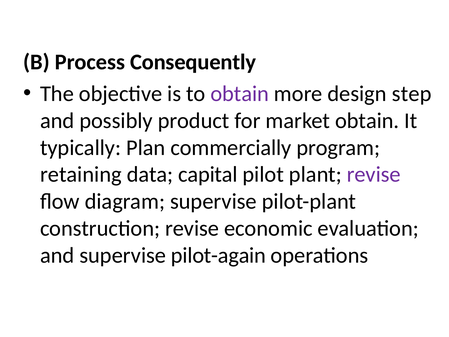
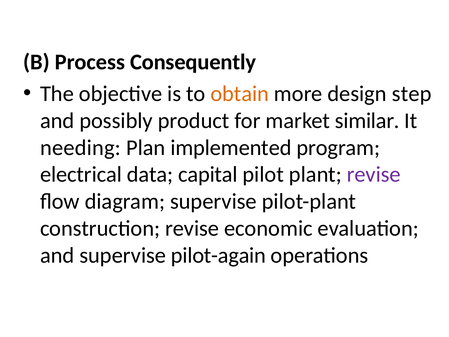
obtain at (240, 94) colour: purple -> orange
market obtain: obtain -> similar
typically: typically -> needing
commercially: commercially -> implemented
retaining: retaining -> electrical
